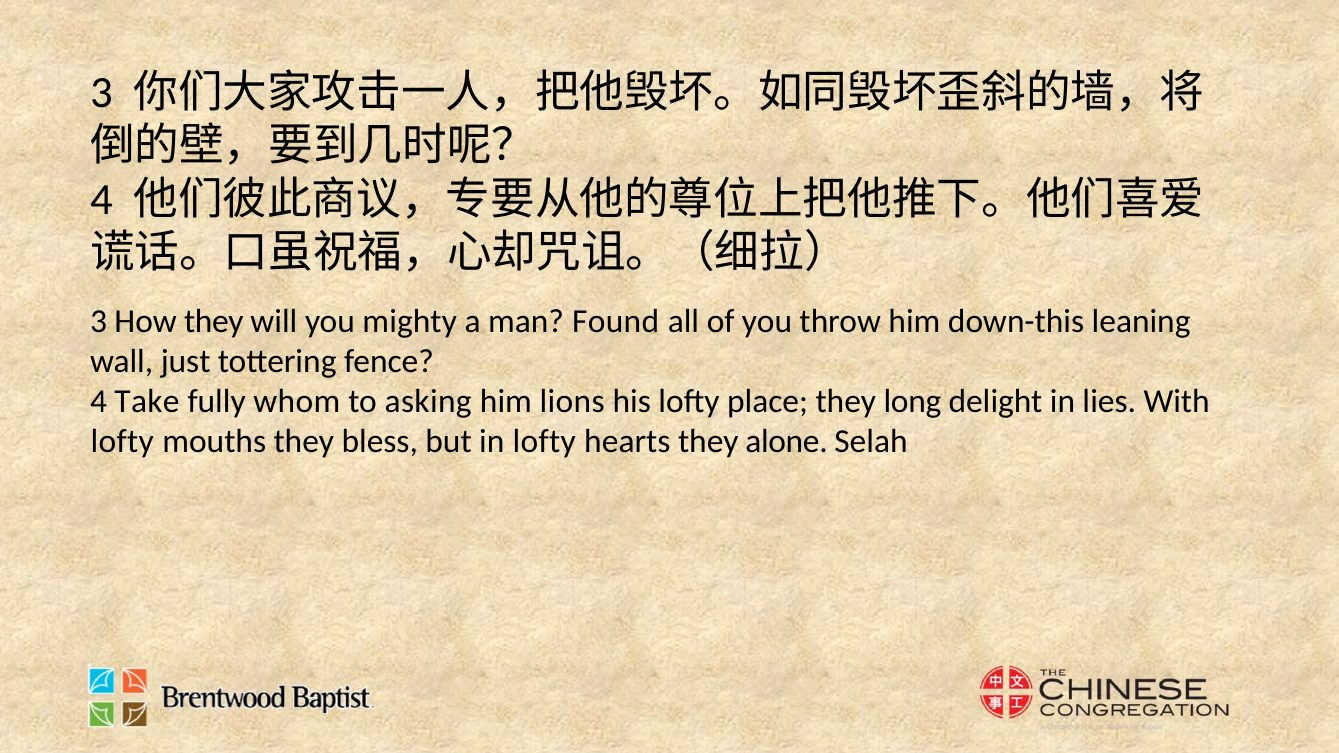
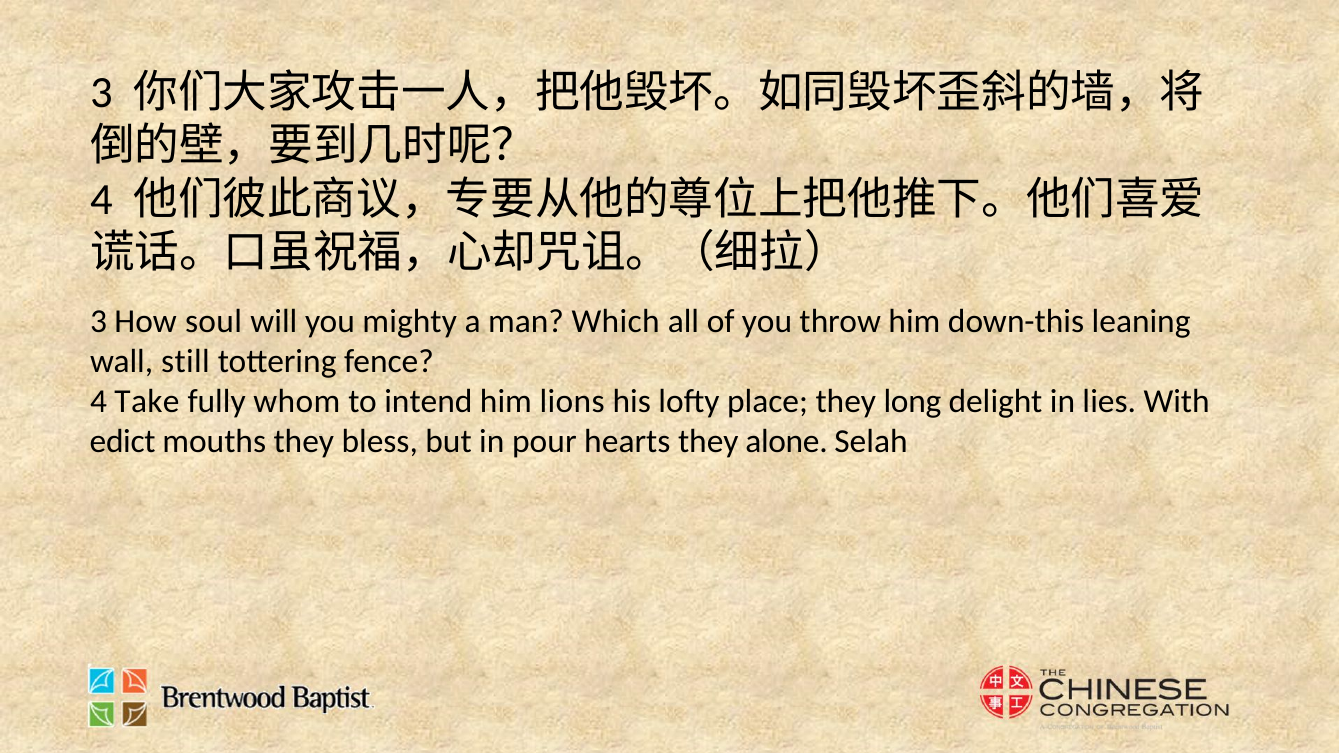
How they: they -> soul
Found: Found -> Which
just: just -> still
asking: asking -> intend
lofty at (122, 442): lofty -> edict
in lofty: lofty -> pour
